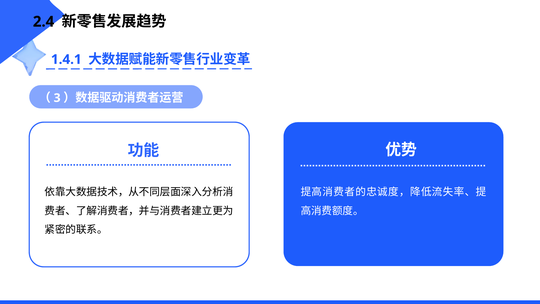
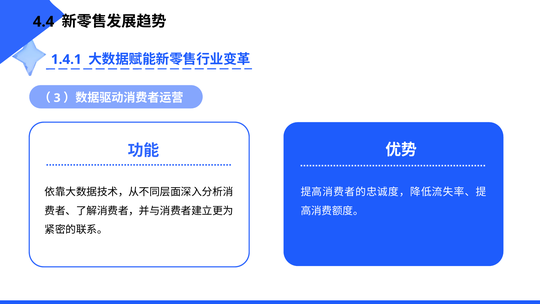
2.4: 2.4 -> 4.4
